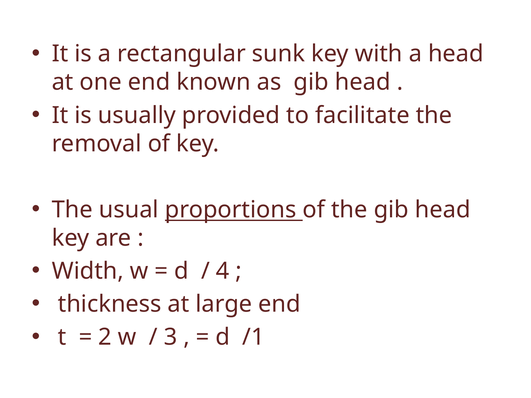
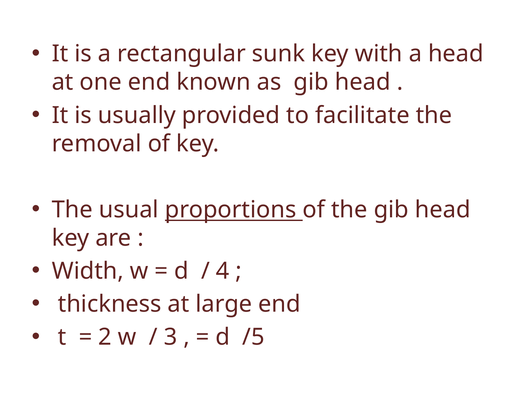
/1: /1 -> /5
